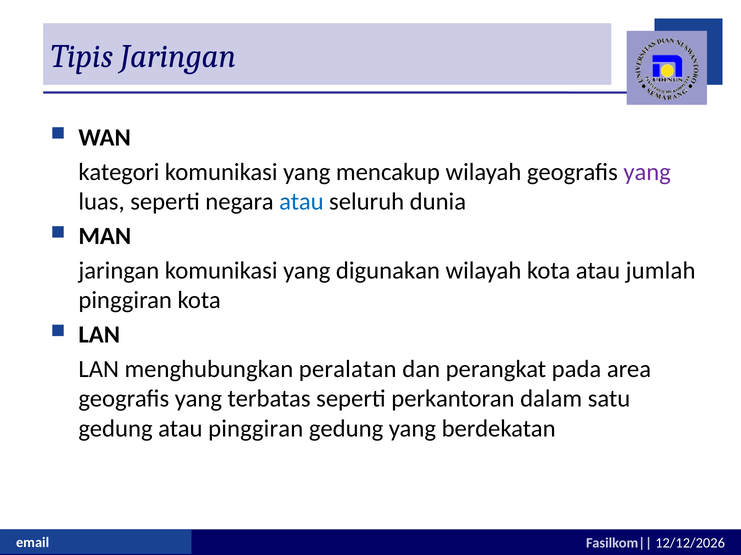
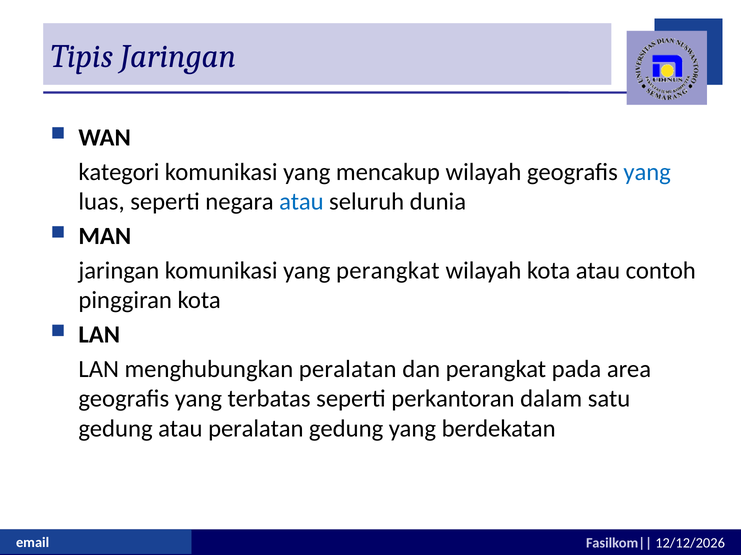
yang at (647, 172) colour: purple -> blue
yang digunakan: digunakan -> perangkat
jumlah: jumlah -> contoh
atau pinggiran: pinggiran -> peralatan
